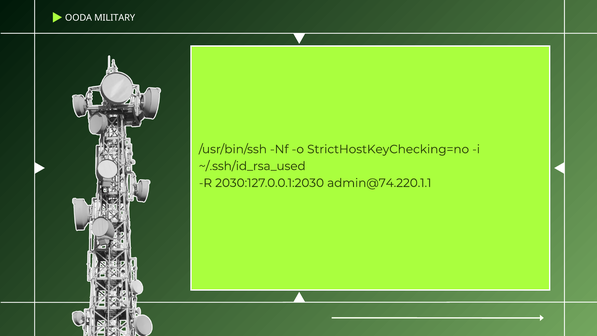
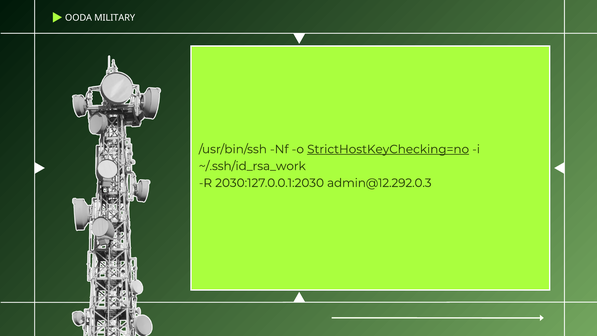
StrictHostKeyChecking=no underline: none -> present
~/.ssh/id_rsa_used: ~/.ssh/id_rsa_used -> ~/.ssh/id_rsa_work
admin@74.220.1.1: admin@74.220.1.1 -> admin@12.292.0.3
